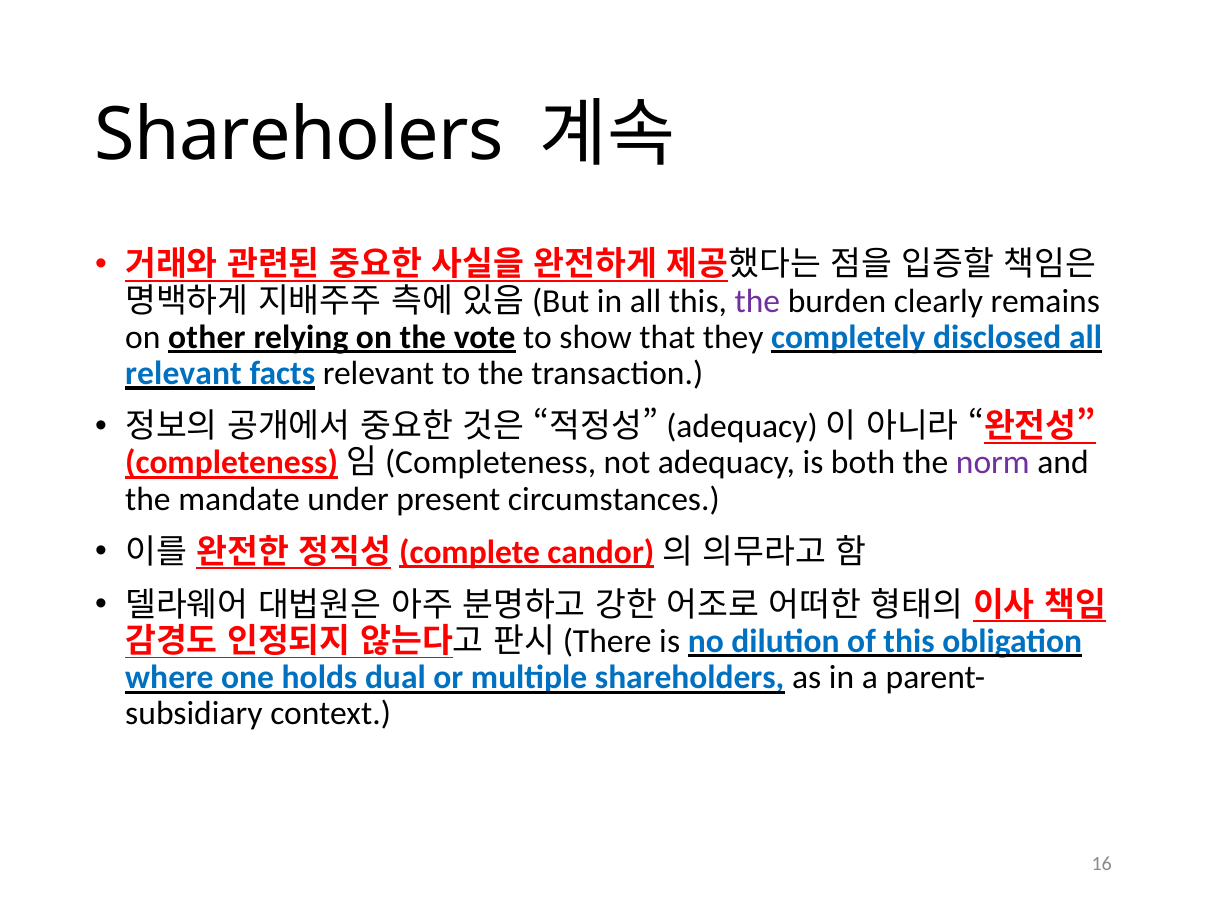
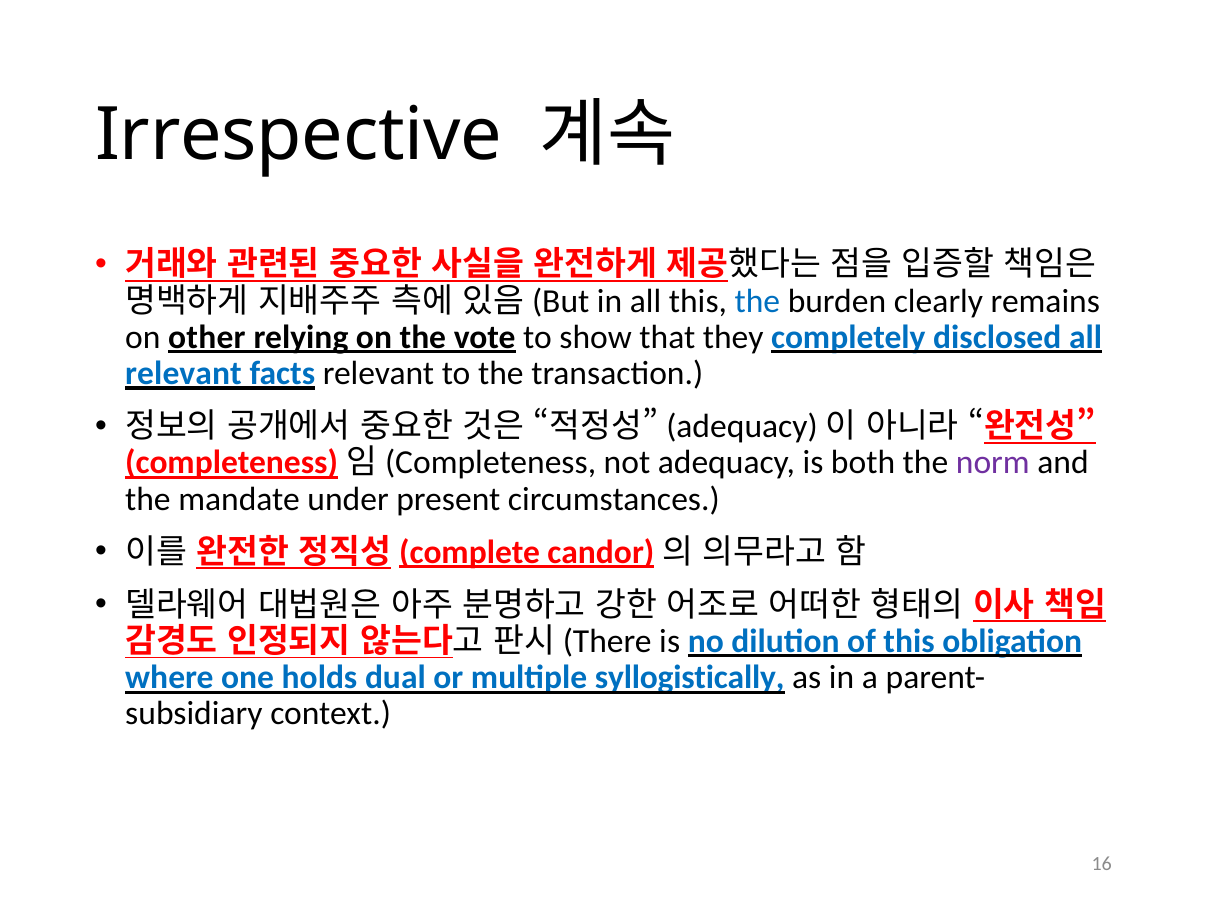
Shareholers: Shareholers -> Irrespective
the at (757, 301) colour: purple -> blue
shareholders: shareholders -> syllogistically
